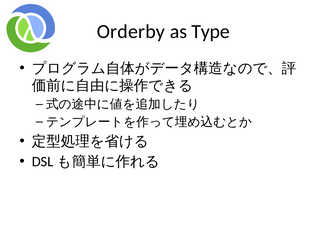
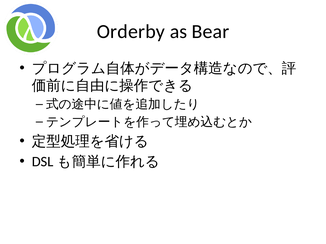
Type: Type -> Bear
